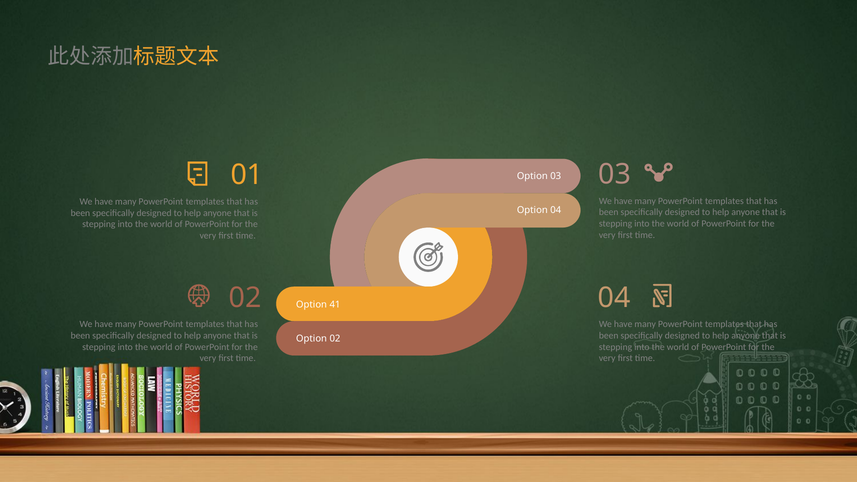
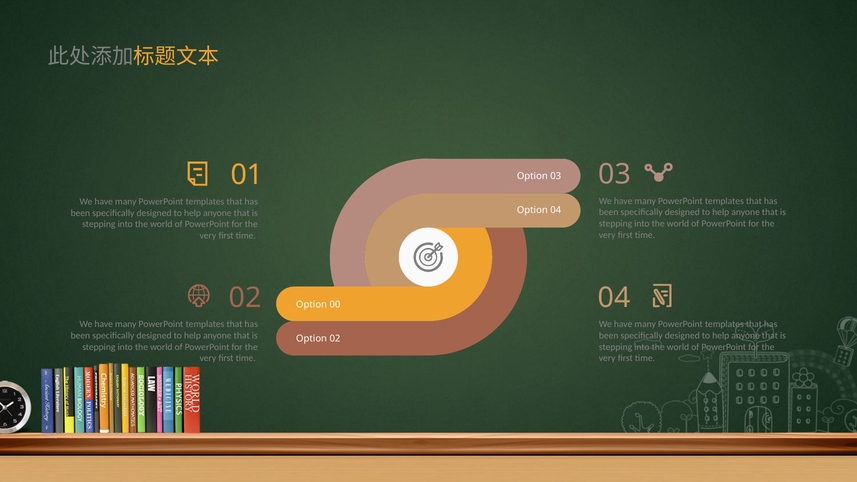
41: 41 -> 00
